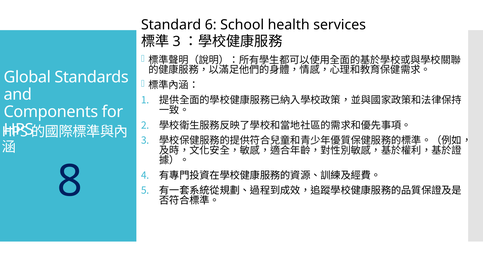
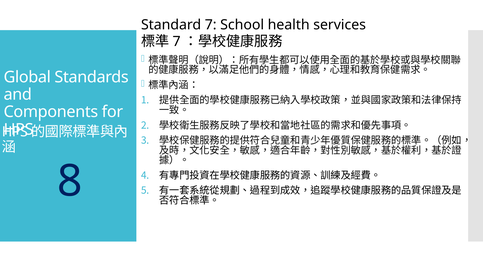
Standard 6: 6 -> 7
3 at (177, 42): 3 -> 7
